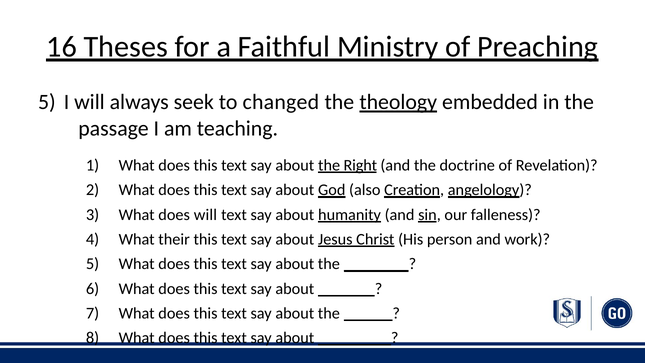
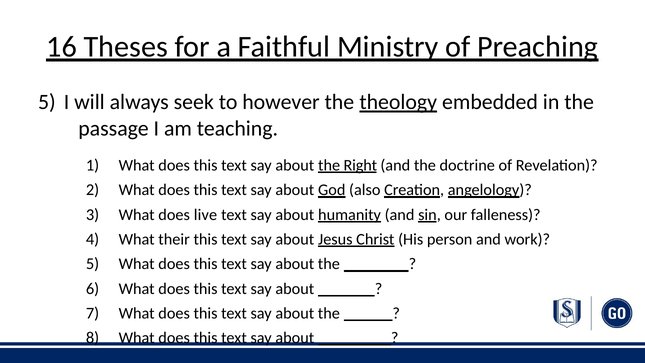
changed: changed -> however
does will: will -> live
